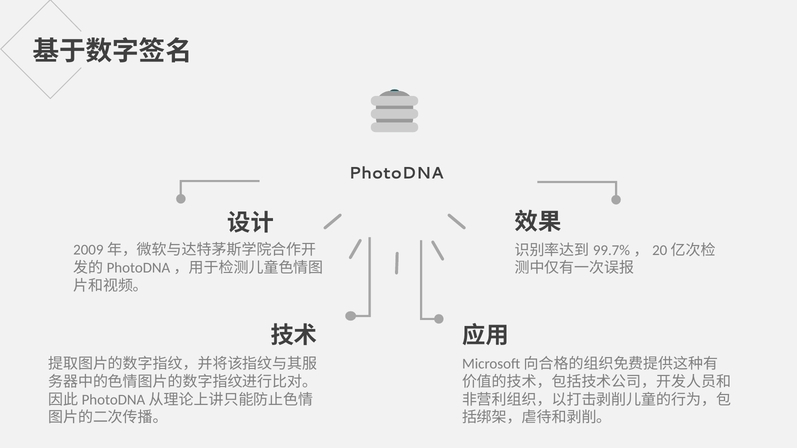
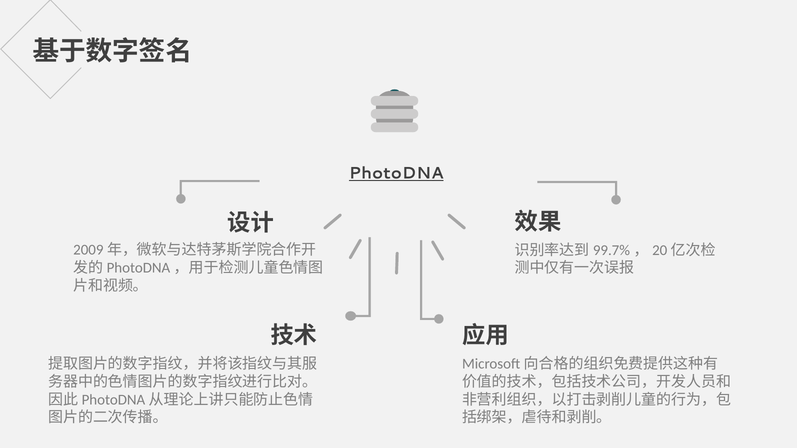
PhotoDNA underline: none -> present
